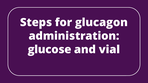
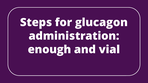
glucose: glucose -> enough
